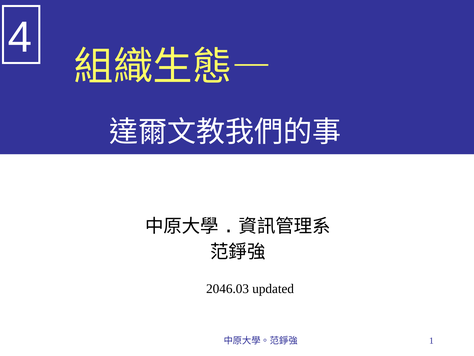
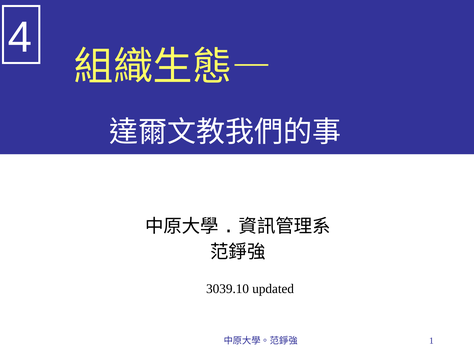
2046.03: 2046.03 -> 3039.10
